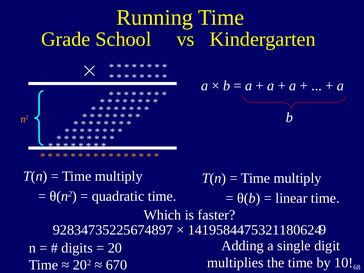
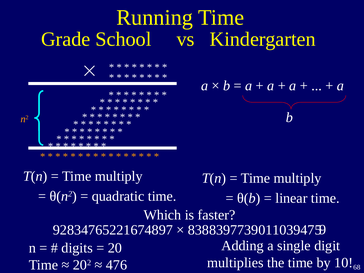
92834735225674897: 92834735225674897 -> 92834765221674897
1419584475321180624: 1419584475321180624 -> 8388397739011039475
670: 670 -> 476
